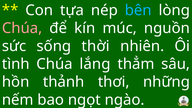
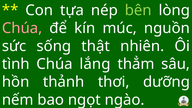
bên colour: light blue -> light green
thời: thời -> thật
những: những -> dưỡng
